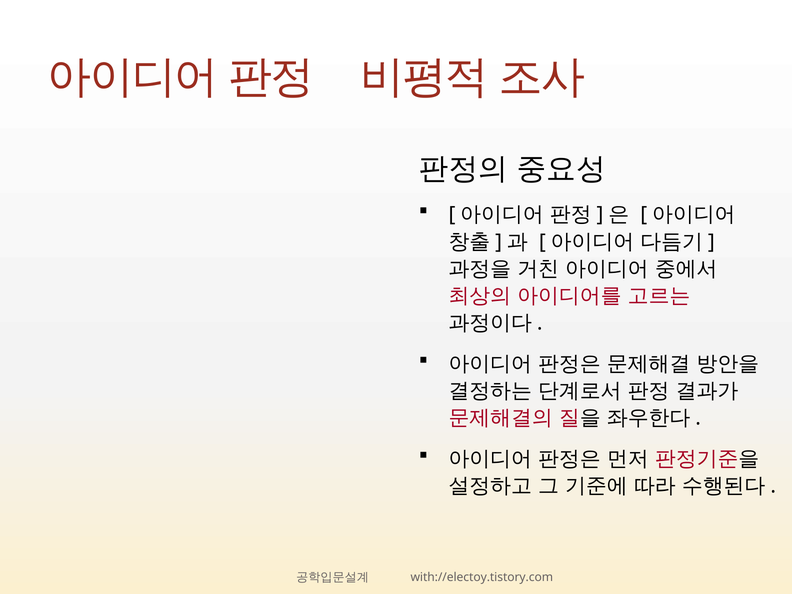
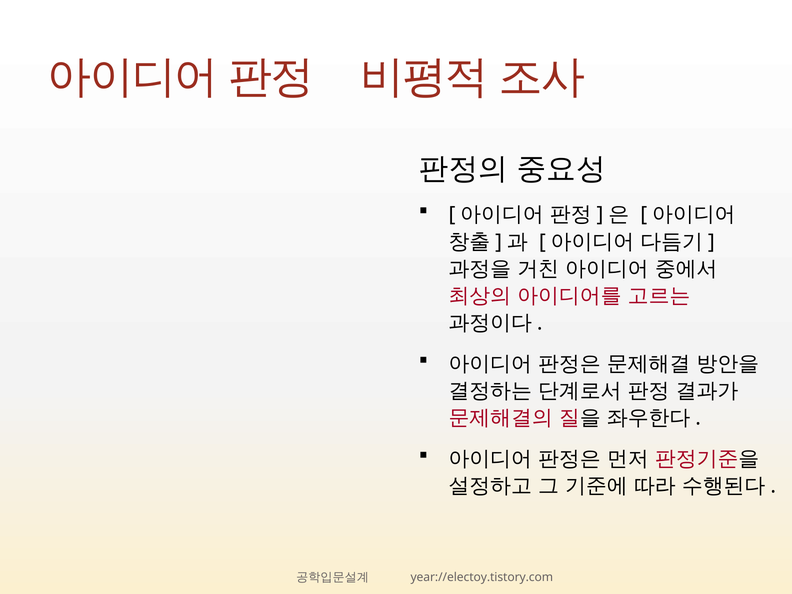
with://electoy.tistory.com: with://electoy.tistory.com -> year://electoy.tistory.com
